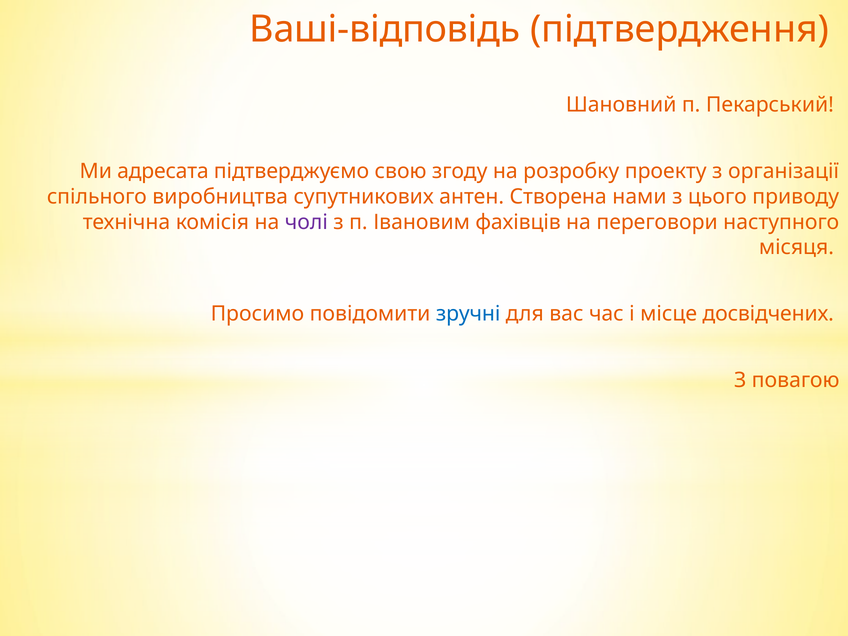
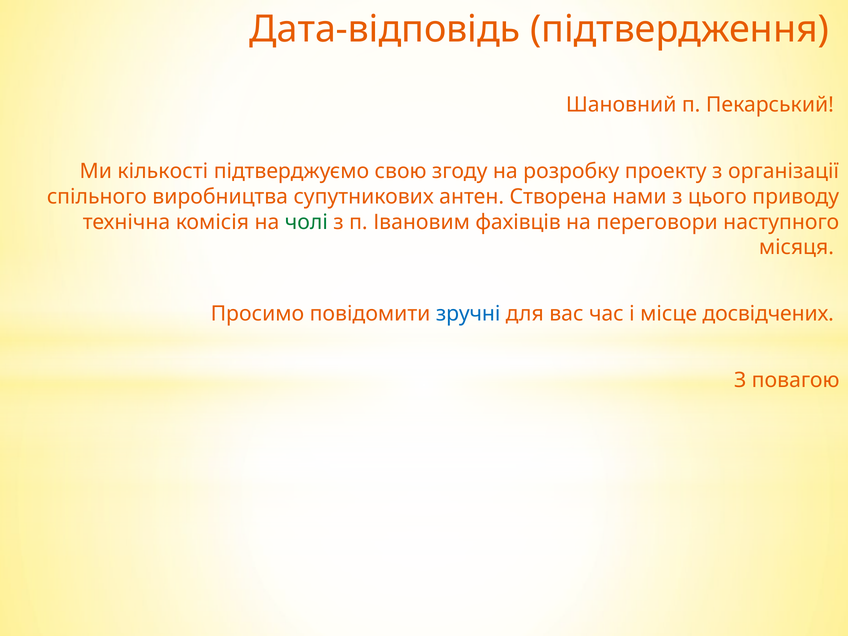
Ваші-відповідь: Ваші-відповідь -> Дата-відповідь
адресата: адресата -> кількості
чолі colour: purple -> green
